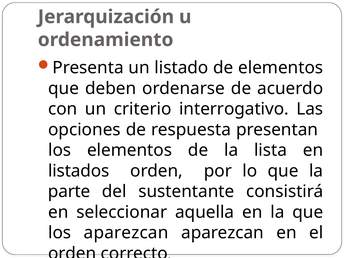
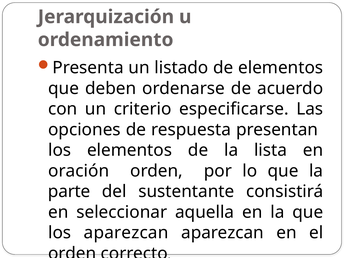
interrogativo: interrogativo -> especificarse
listados: listados -> oración
